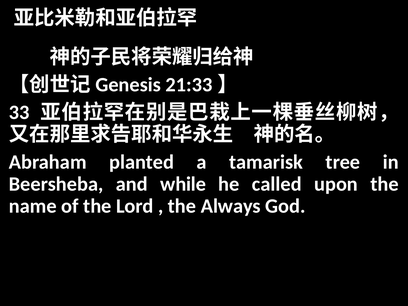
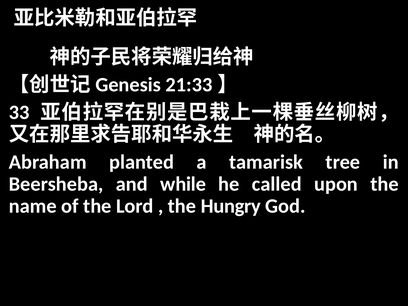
Always: Always -> Hungry
